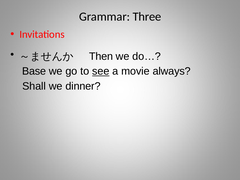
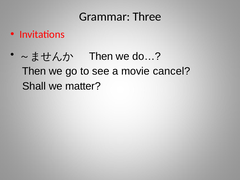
Base at (34, 71): Base -> Then
see underline: present -> none
always: always -> cancel
dinner: dinner -> matter
